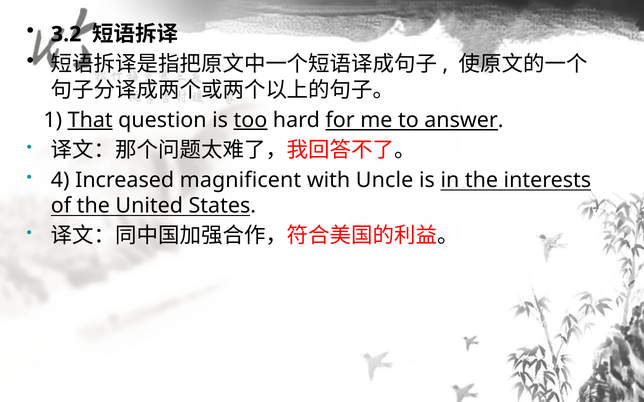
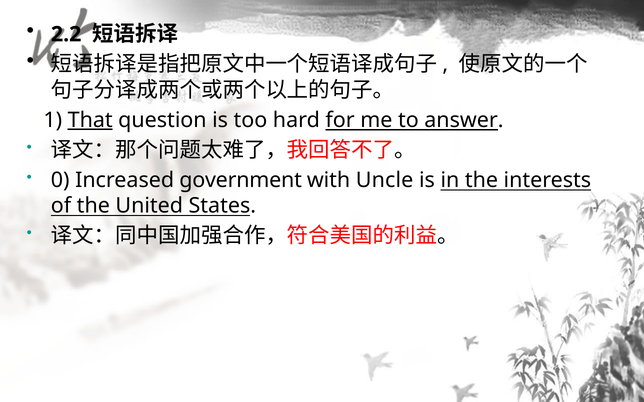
3.2: 3.2 -> 2.2
too underline: present -> none
4: 4 -> 0
magnificent: magnificent -> government
